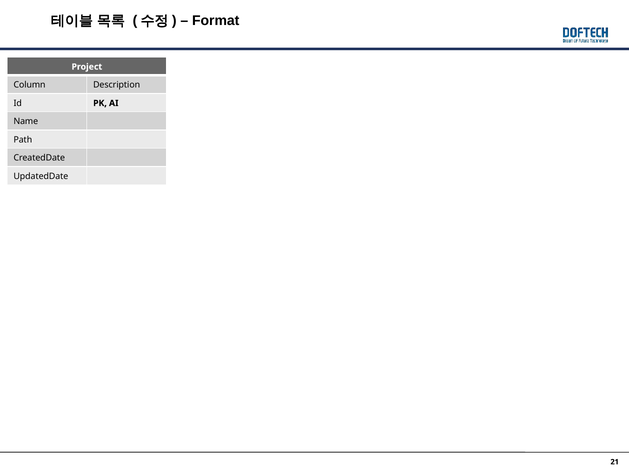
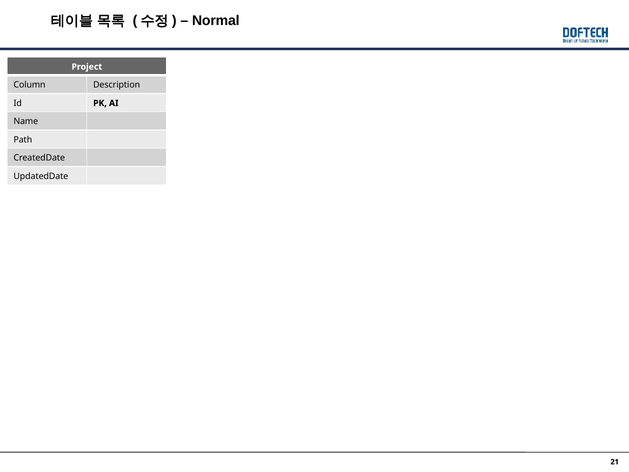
Format: Format -> Normal
